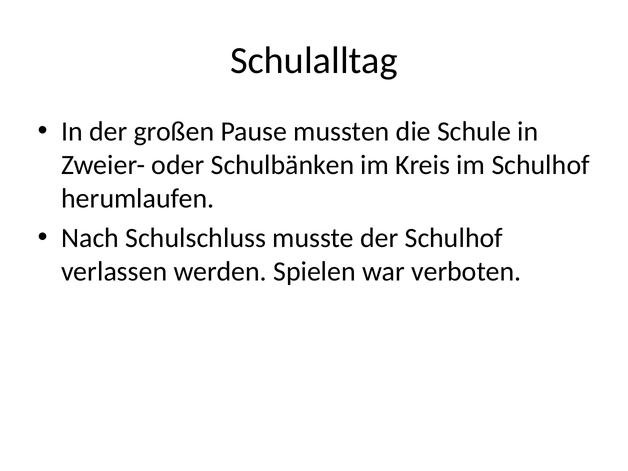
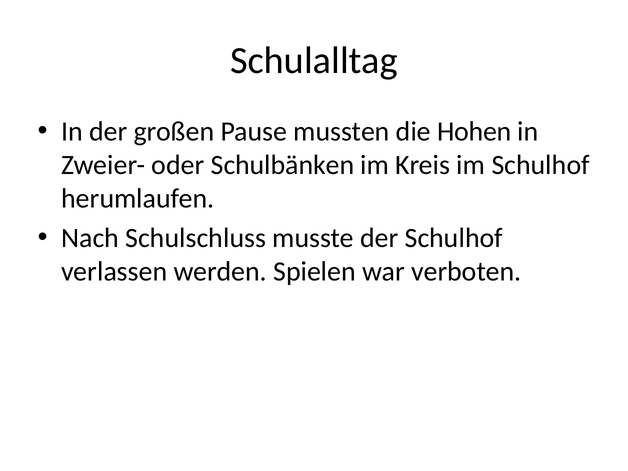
Schule: Schule -> Hohen
